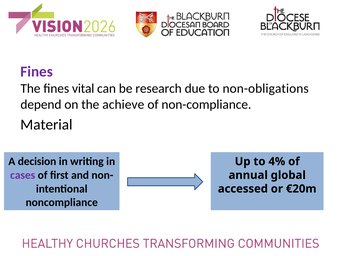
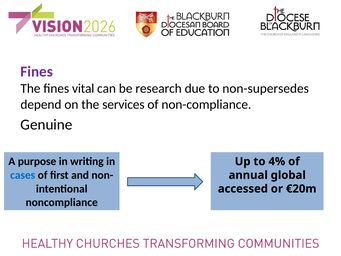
non-obligations: non-obligations -> non-supersedes
achieve: achieve -> services
Material: Material -> Genuine
decision: decision -> purpose
cases colour: purple -> blue
